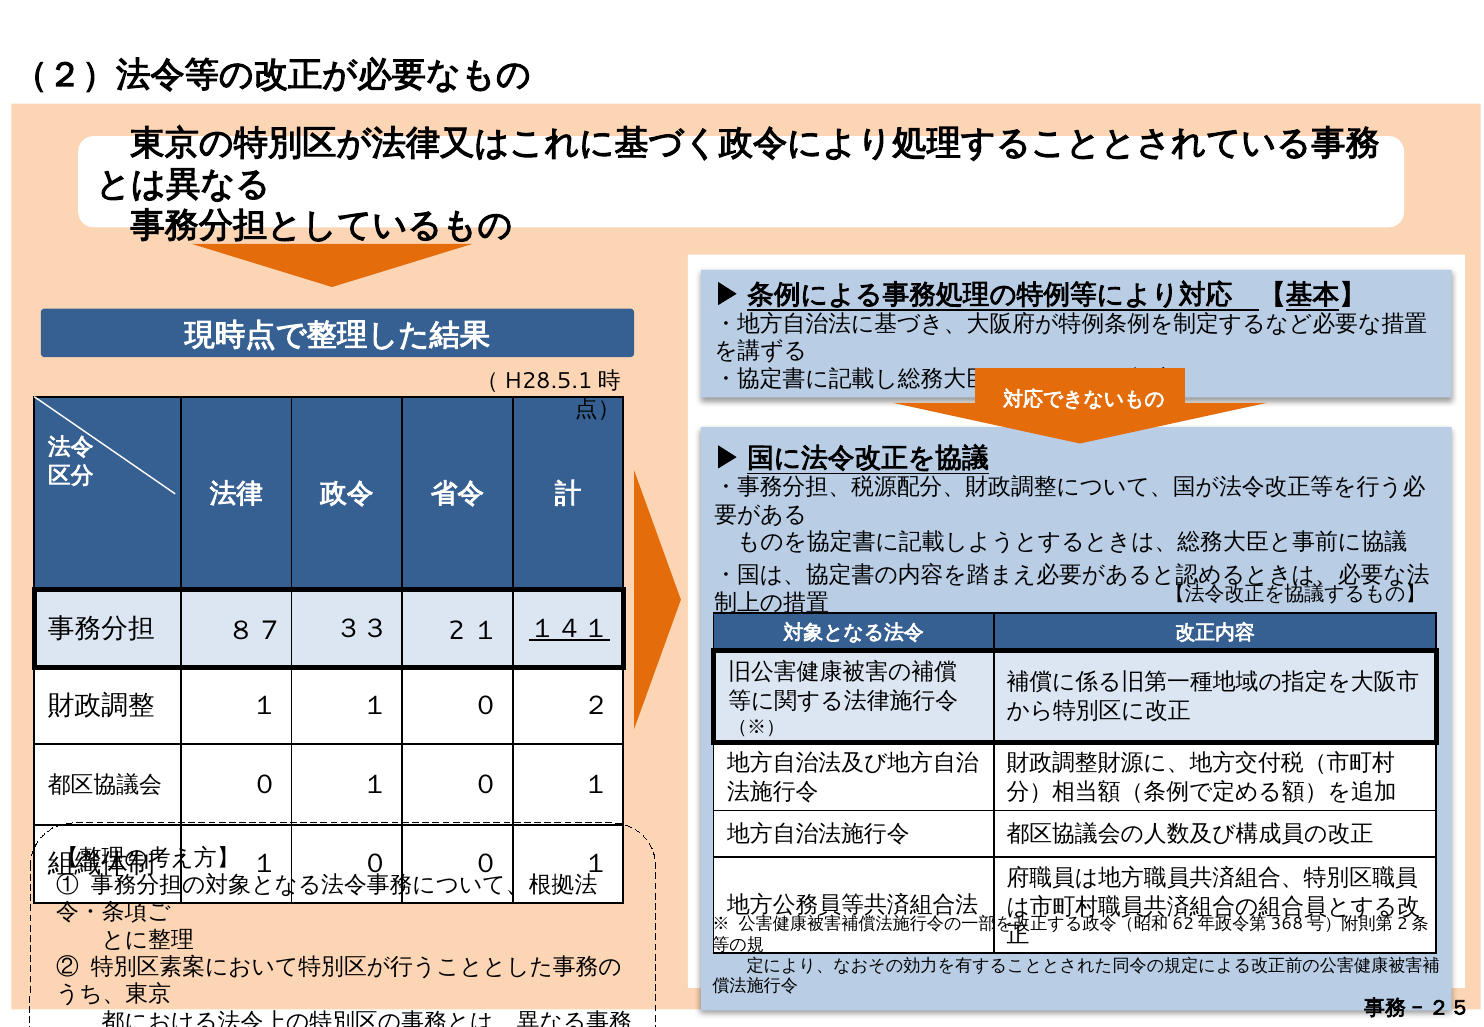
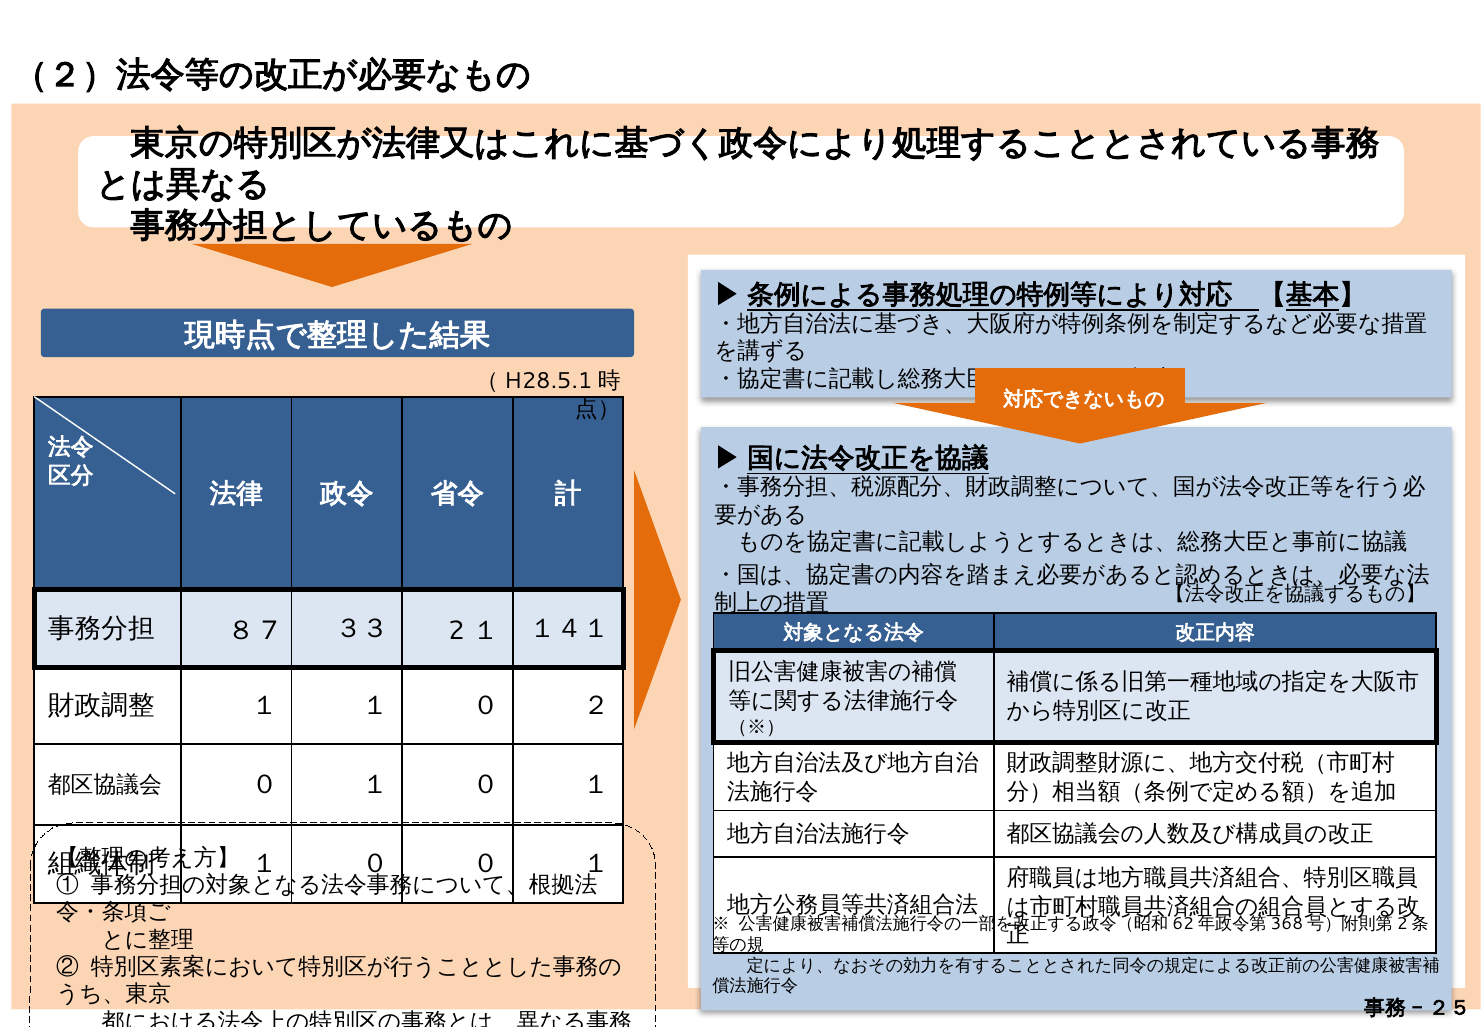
１４１ underline: present -> none
